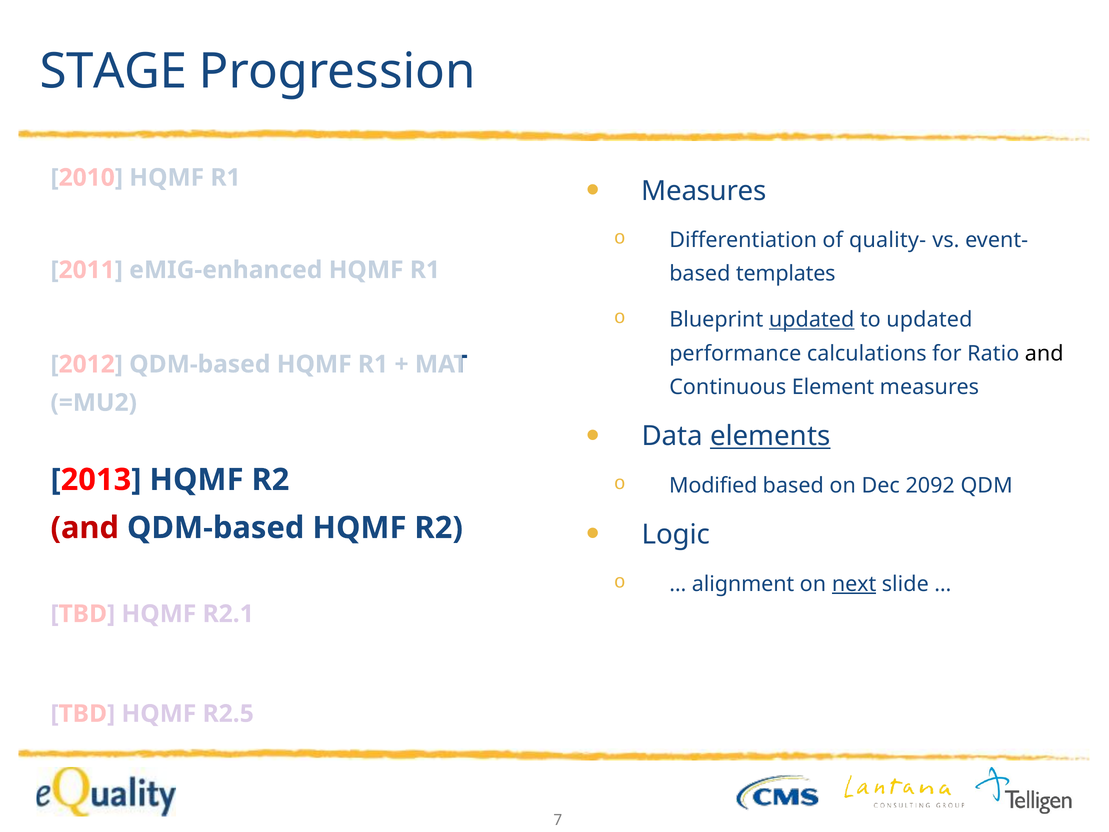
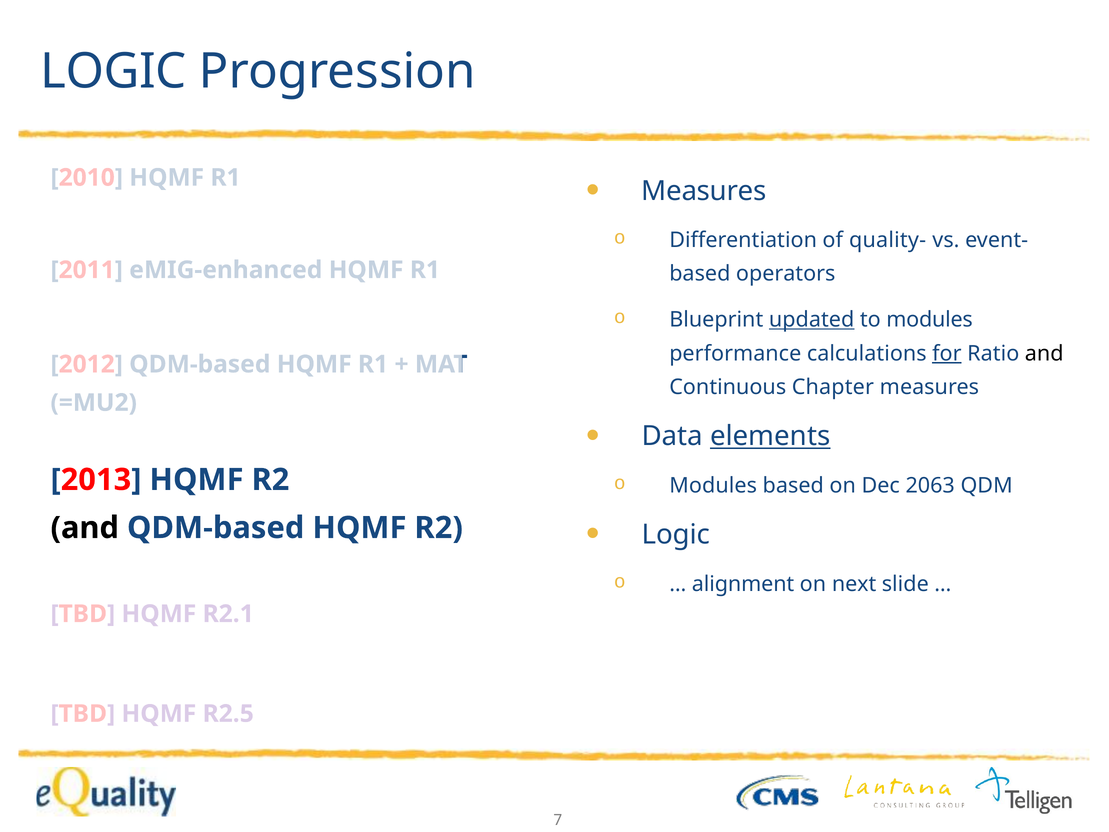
STAGE at (113, 72): STAGE -> LOGIC
templates: templates -> operators
to updated: updated -> modules
for underline: none -> present
Element: Element -> Chapter
Modified at (713, 485): Modified -> Modules
2092: 2092 -> 2063
and at (85, 528) colour: red -> black
next underline: present -> none
